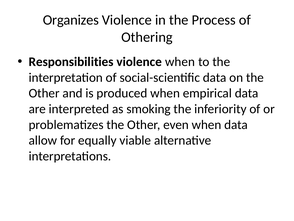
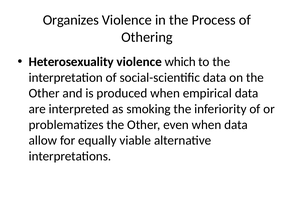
Responsibilities: Responsibilities -> Heterosexuality
violence when: when -> which
